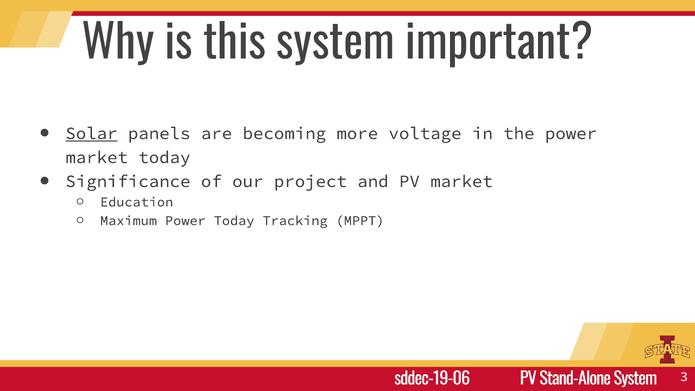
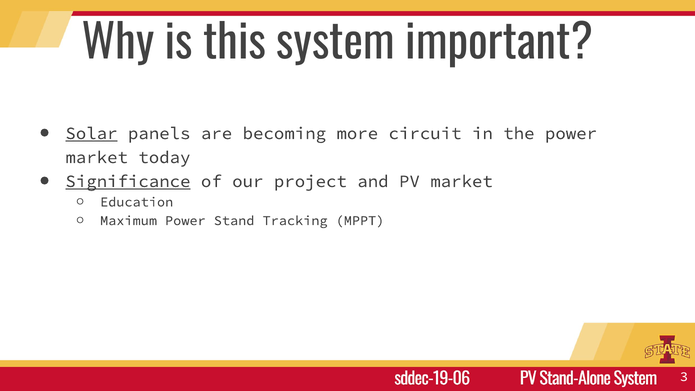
voltage: voltage -> circuit
Significance underline: none -> present
Power Today: Today -> Stand
